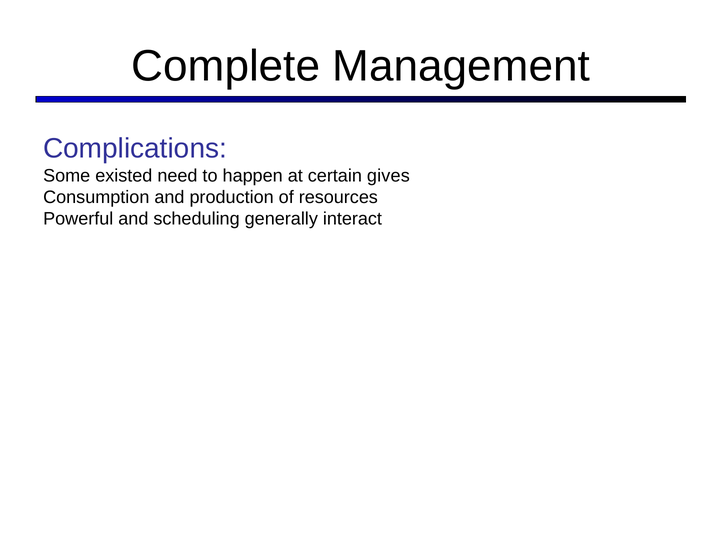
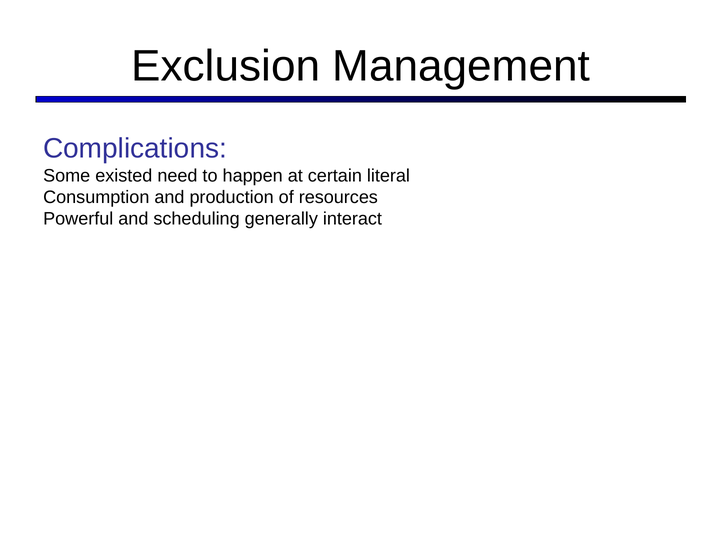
Complete: Complete -> Exclusion
gives: gives -> literal
